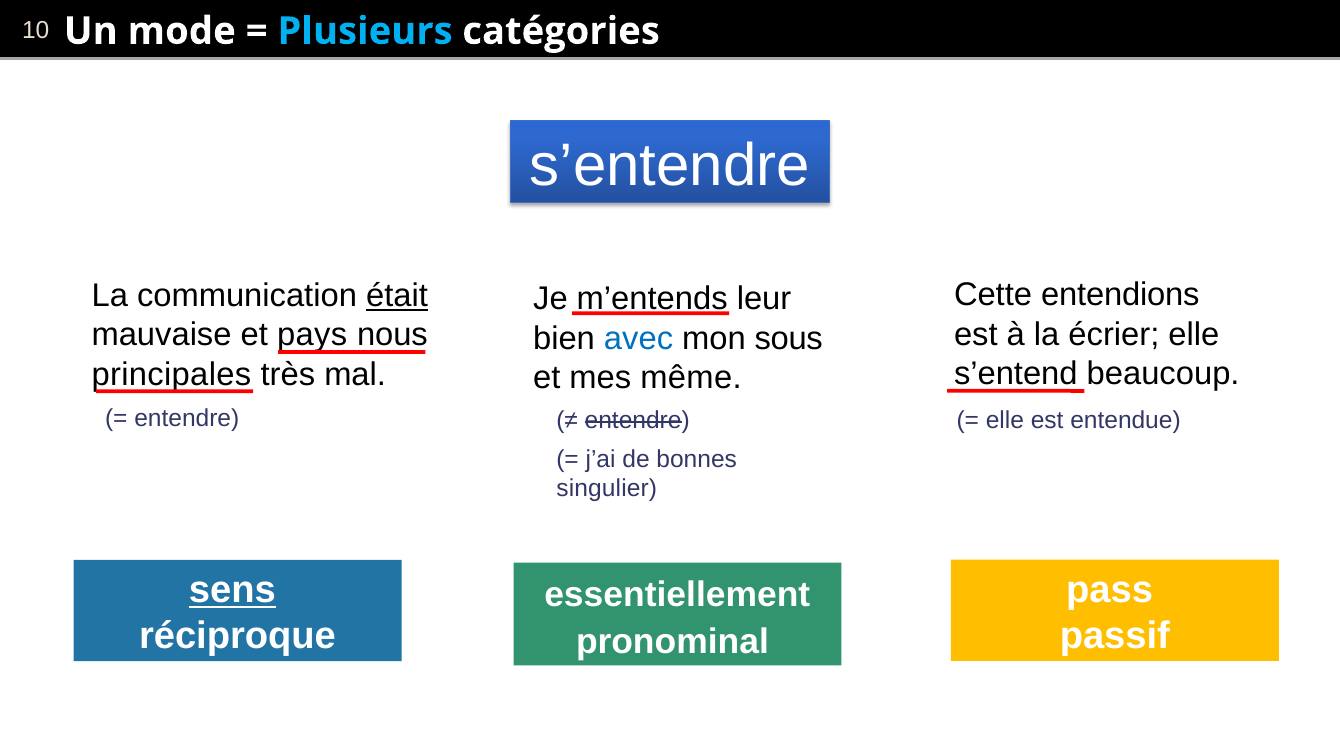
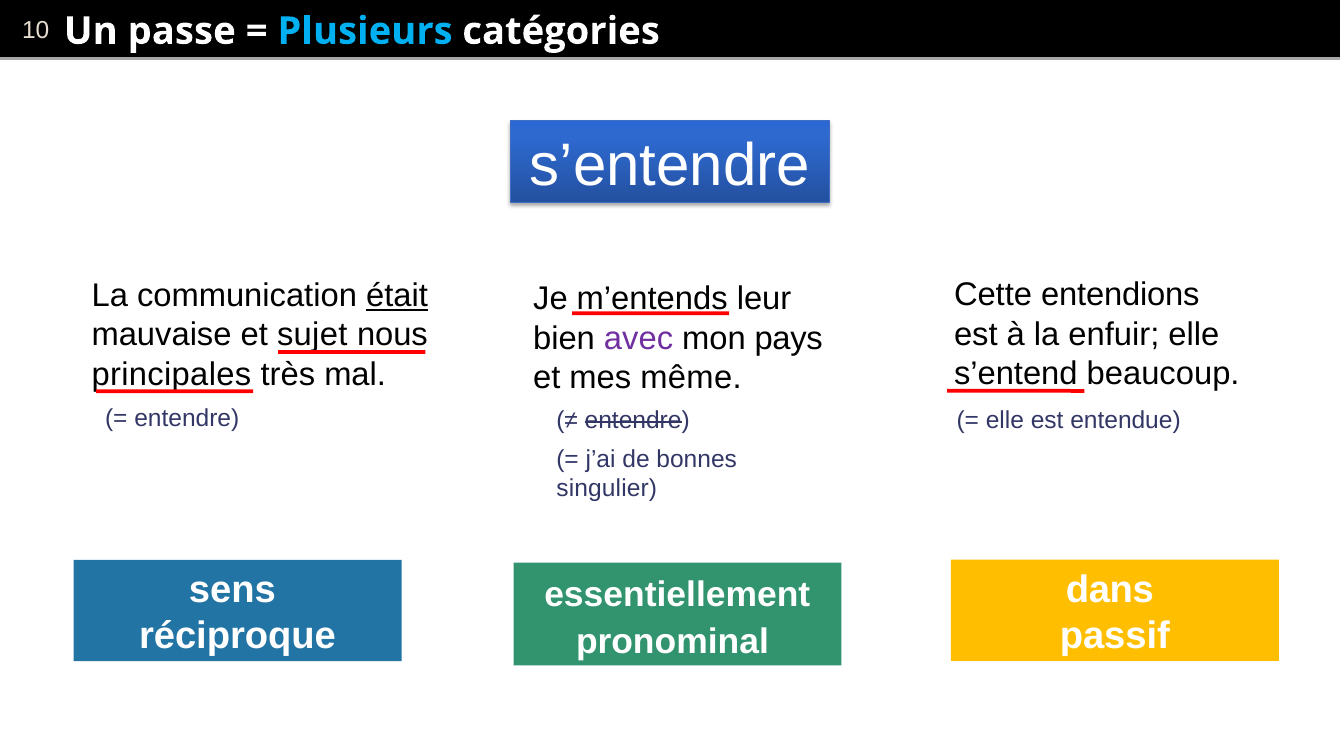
mode: mode -> passe
écrier: écrier -> enfuir
pays: pays -> sujet
avec colour: blue -> purple
sous: sous -> pays
pass: pass -> dans
sens underline: present -> none
